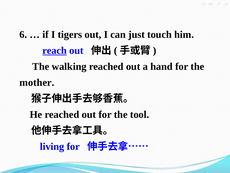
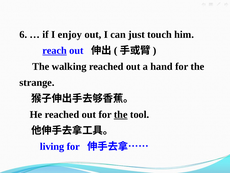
tigers: tigers -> enjoy
mother: mother -> strange
the at (121, 114) underline: none -> present
